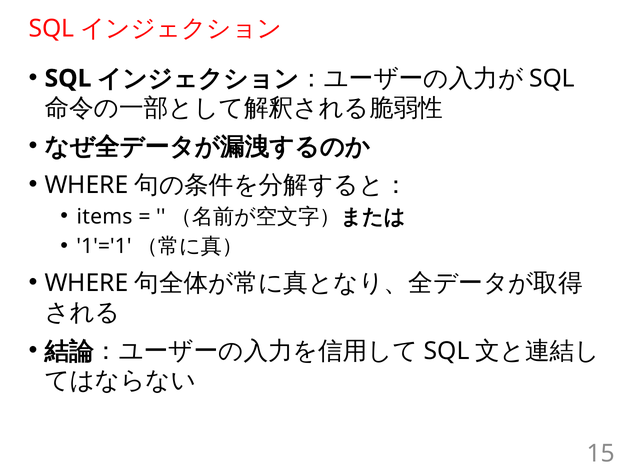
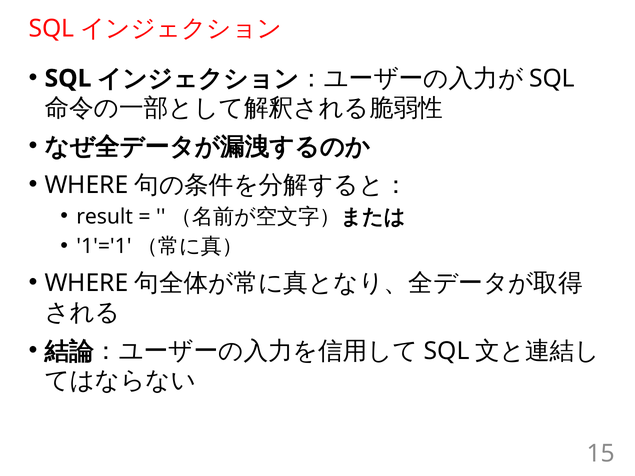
items: items -> result
